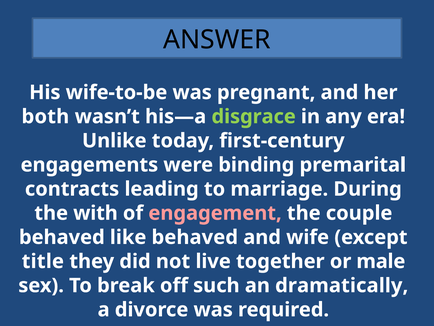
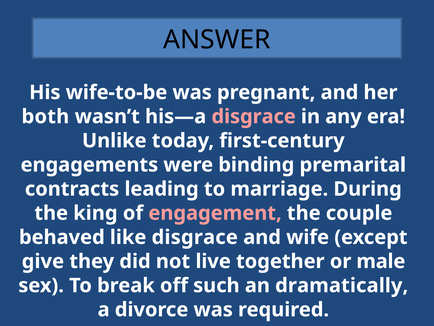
disgrace at (254, 116) colour: light green -> pink
with: with -> king
like behaved: behaved -> disgrace
title: title -> give
